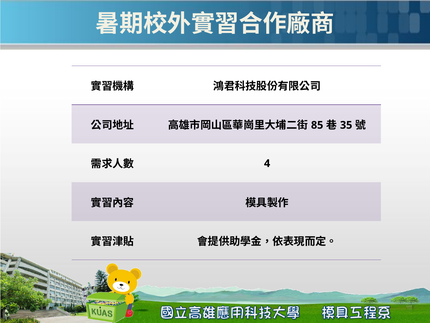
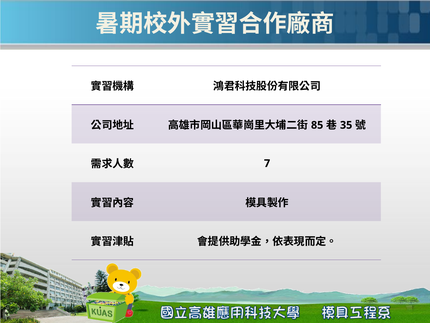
4: 4 -> 7
